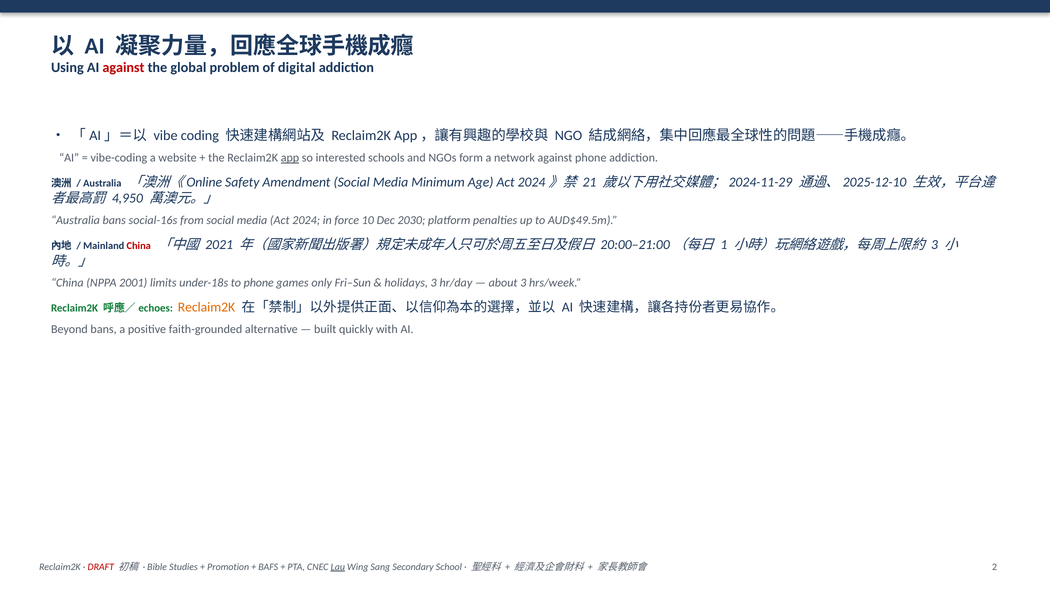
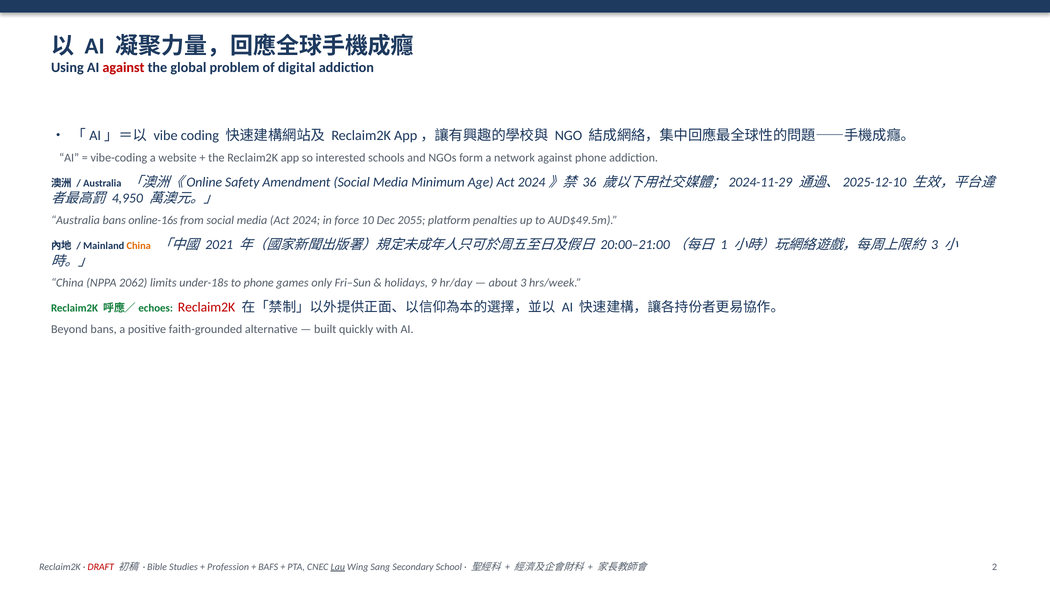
app underline: present -> none
21: 21 -> 36
social-16s: social-16s -> online-16s
2030: 2030 -> 2055
China at (139, 246) colour: red -> orange
2001: 2001 -> 2062
holidays 3: 3 -> 9
Reclaim2K at (206, 307) colour: orange -> red
Promotion: Promotion -> Profession
